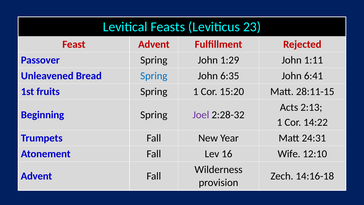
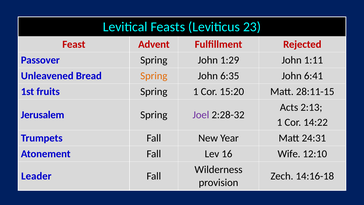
Spring at (154, 76) colour: blue -> orange
Beginning: Beginning -> Jerusalem
Advent at (36, 176): Advent -> Leader
